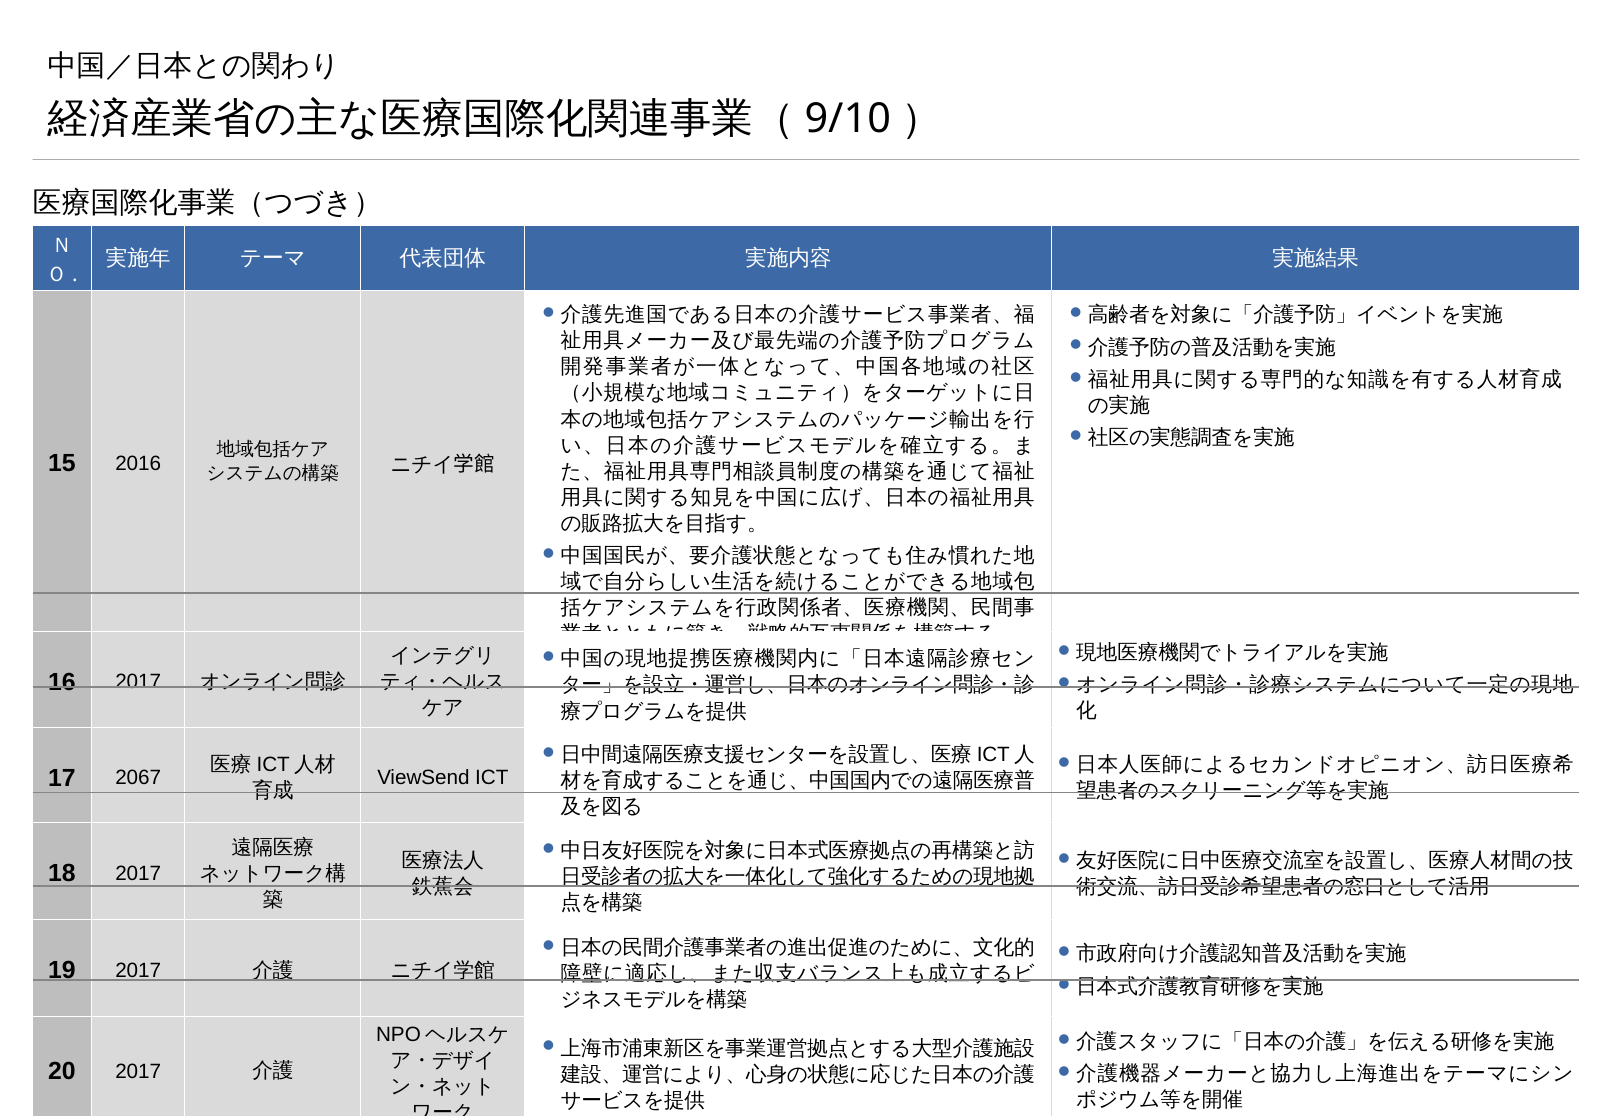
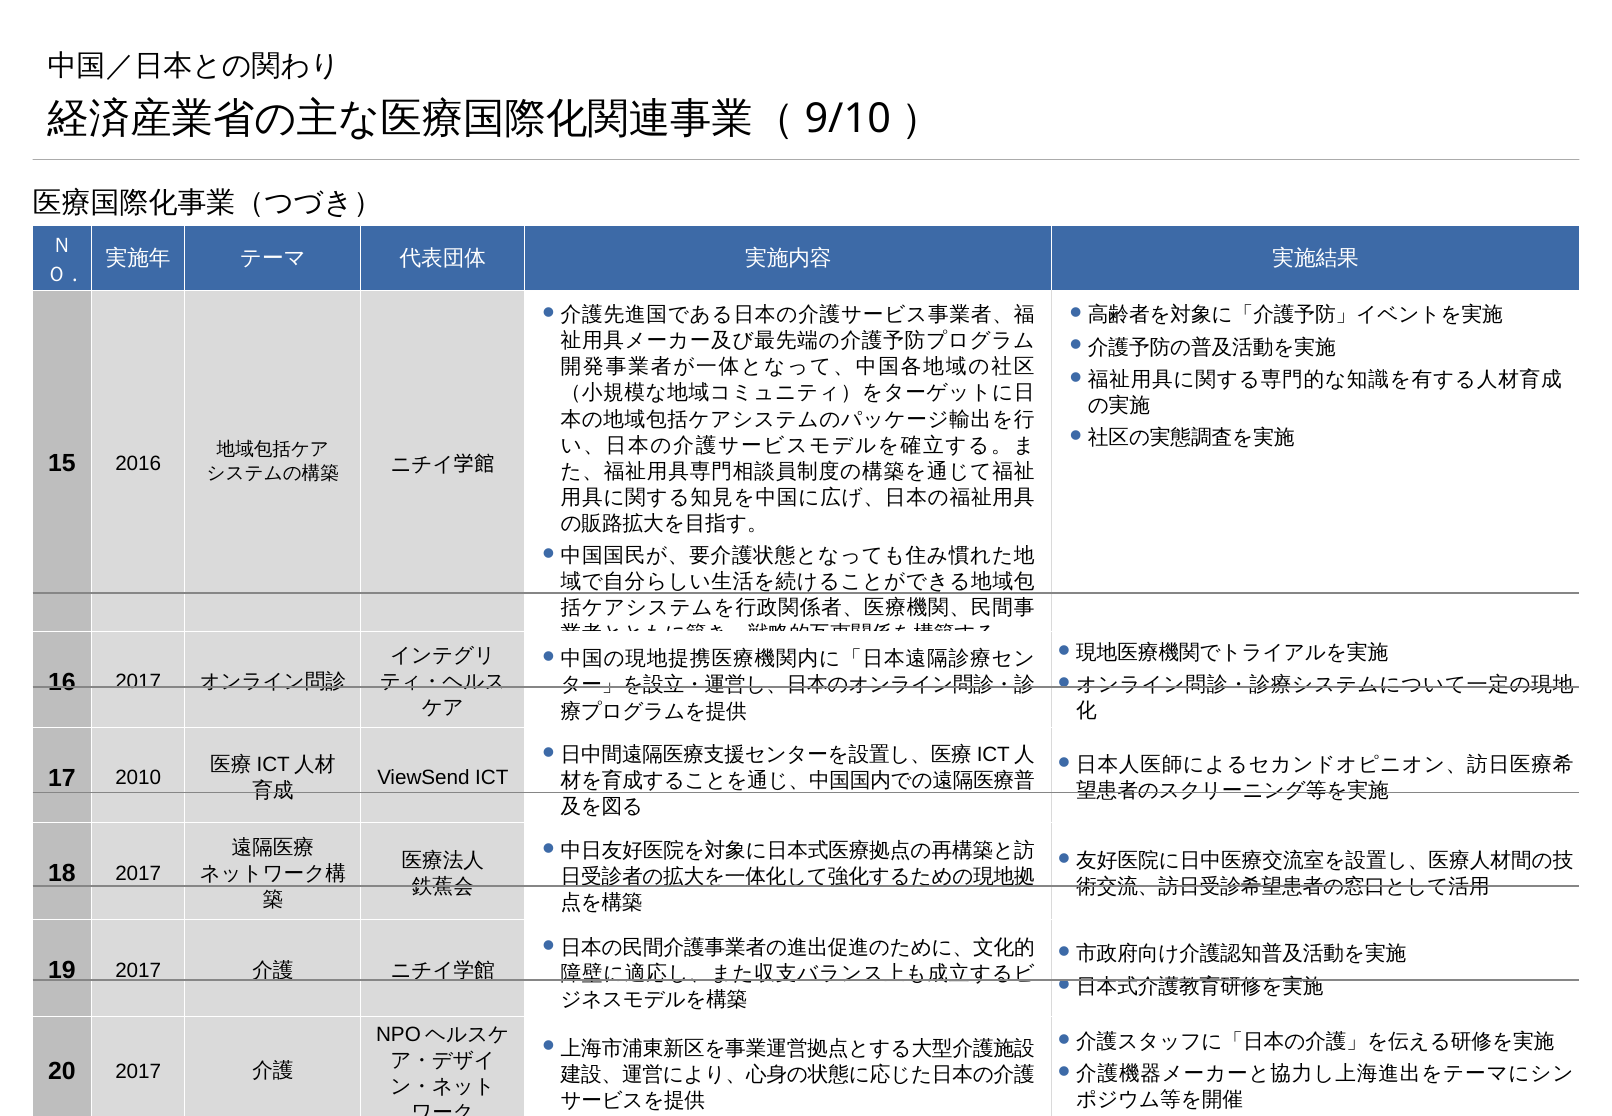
2067: 2067 -> 2010
